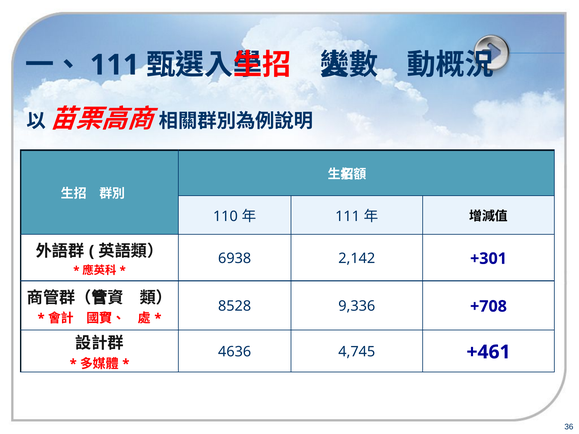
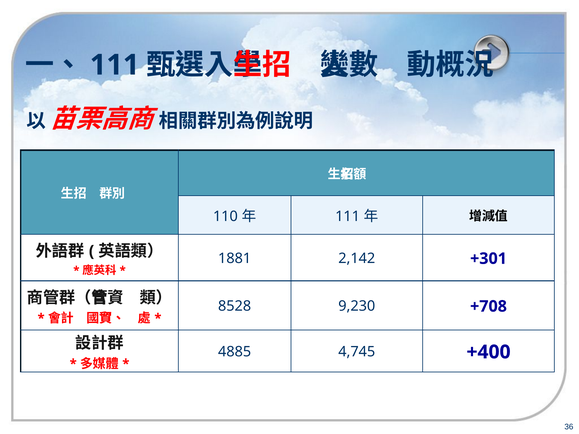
6938: 6938 -> 1881
9,336: 9,336 -> 9,230
4636: 4636 -> 4885
+461: +461 -> +400
